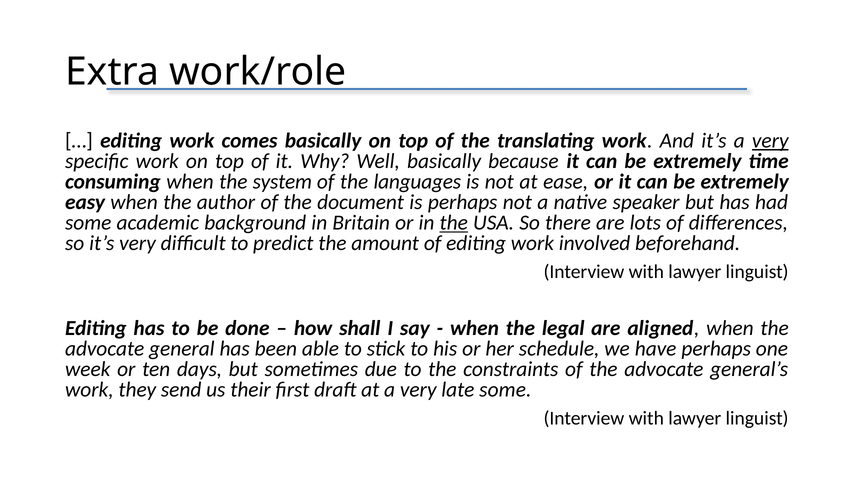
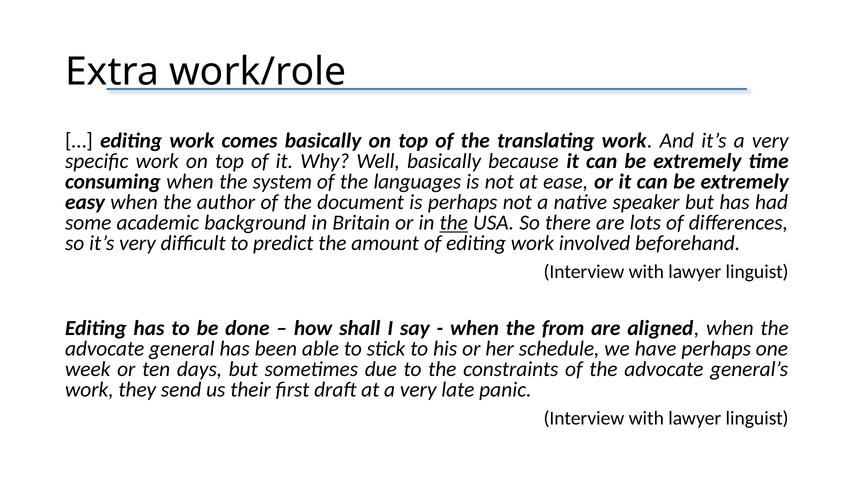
very at (770, 140) underline: present -> none
legal: legal -> from
late some: some -> panic
